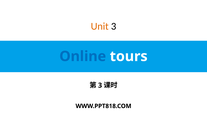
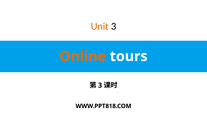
Online colour: blue -> orange
